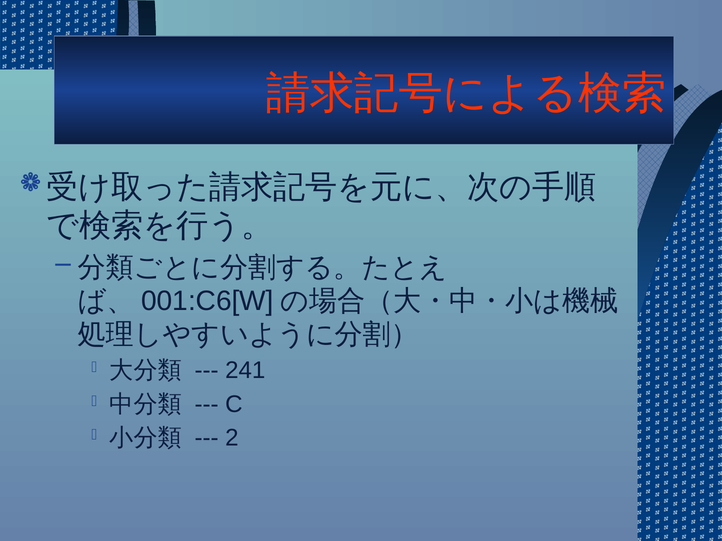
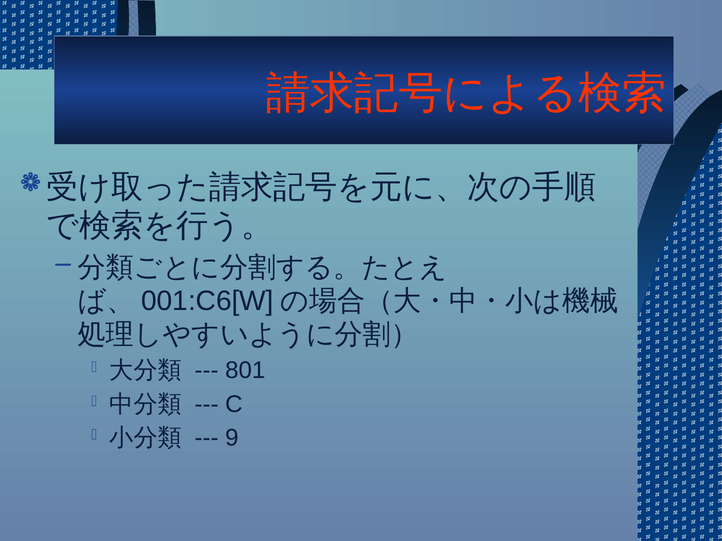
241: 241 -> 801
2: 2 -> 9
